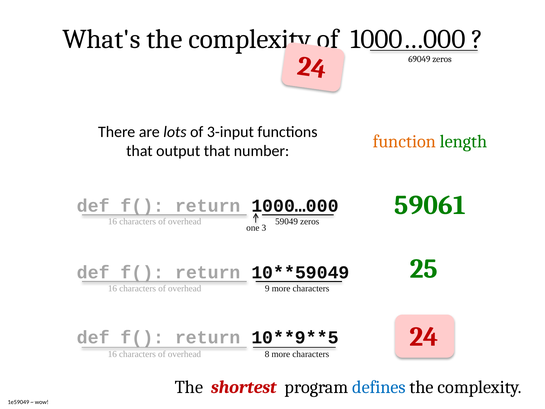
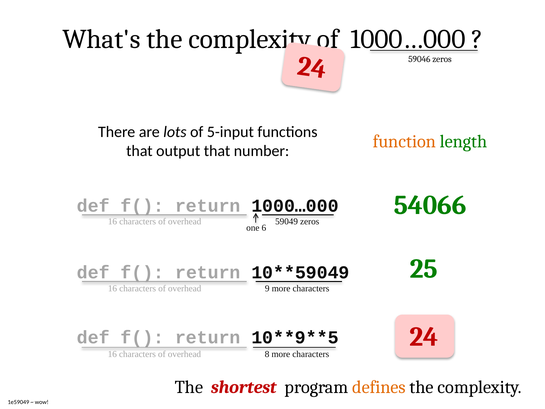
69049: 69049 -> 59046
3-input: 3-input -> 5-input
59061: 59061 -> 54066
3: 3 -> 6
defines colour: blue -> orange
